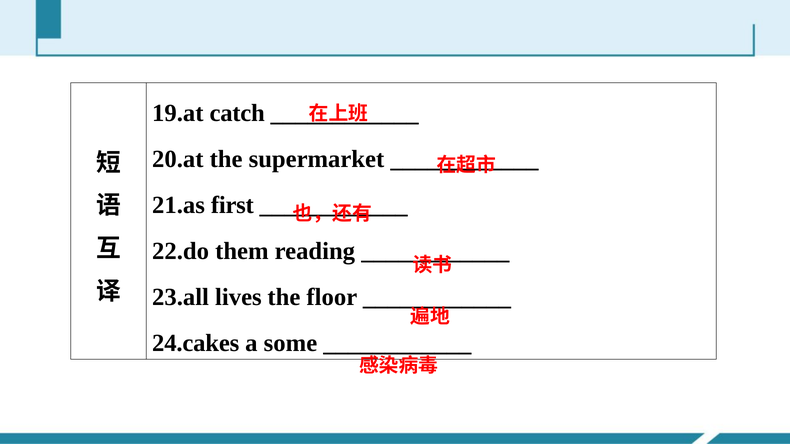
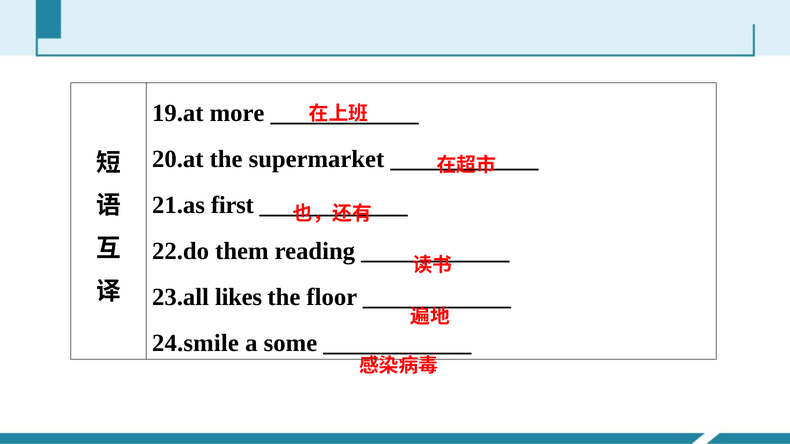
catch: catch -> more
lives: lives -> likes
24.cakes: 24.cakes -> 24.smile
